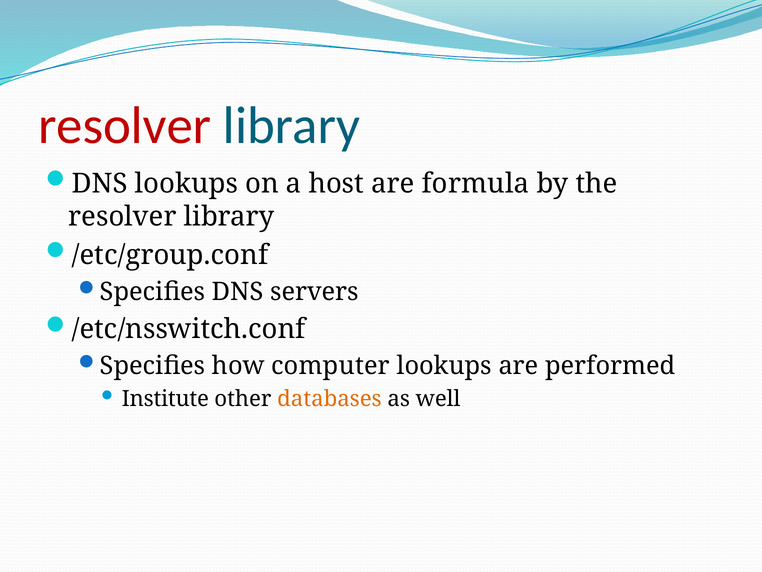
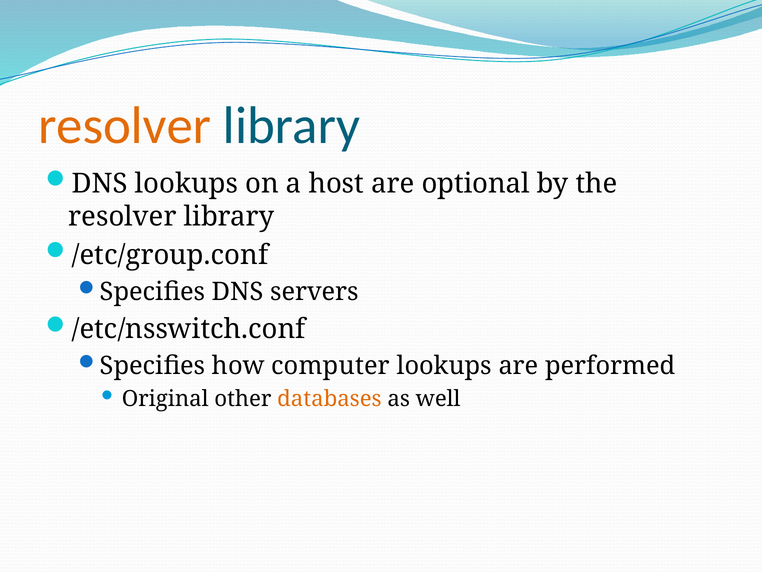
resolver at (125, 126) colour: red -> orange
formula: formula -> optional
Institute: Institute -> Original
